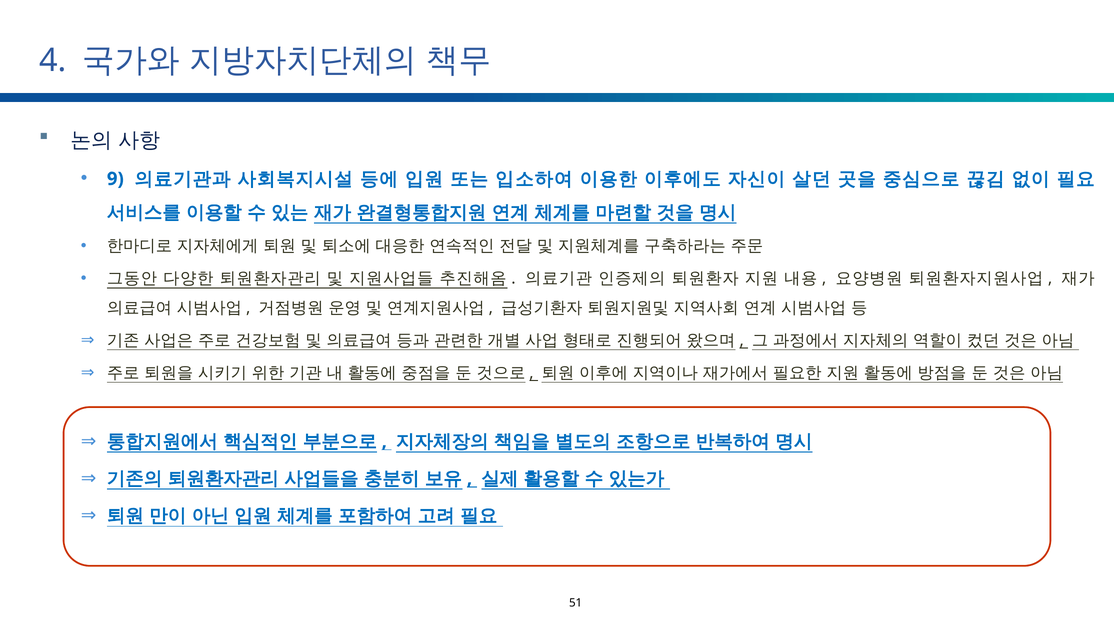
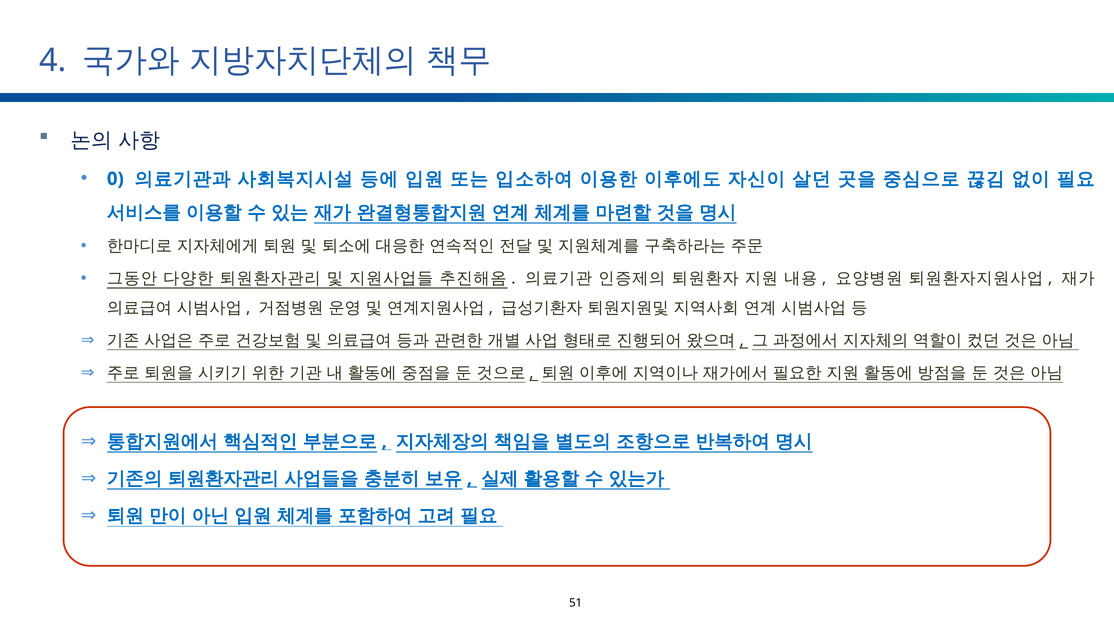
9: 9 -> 0
